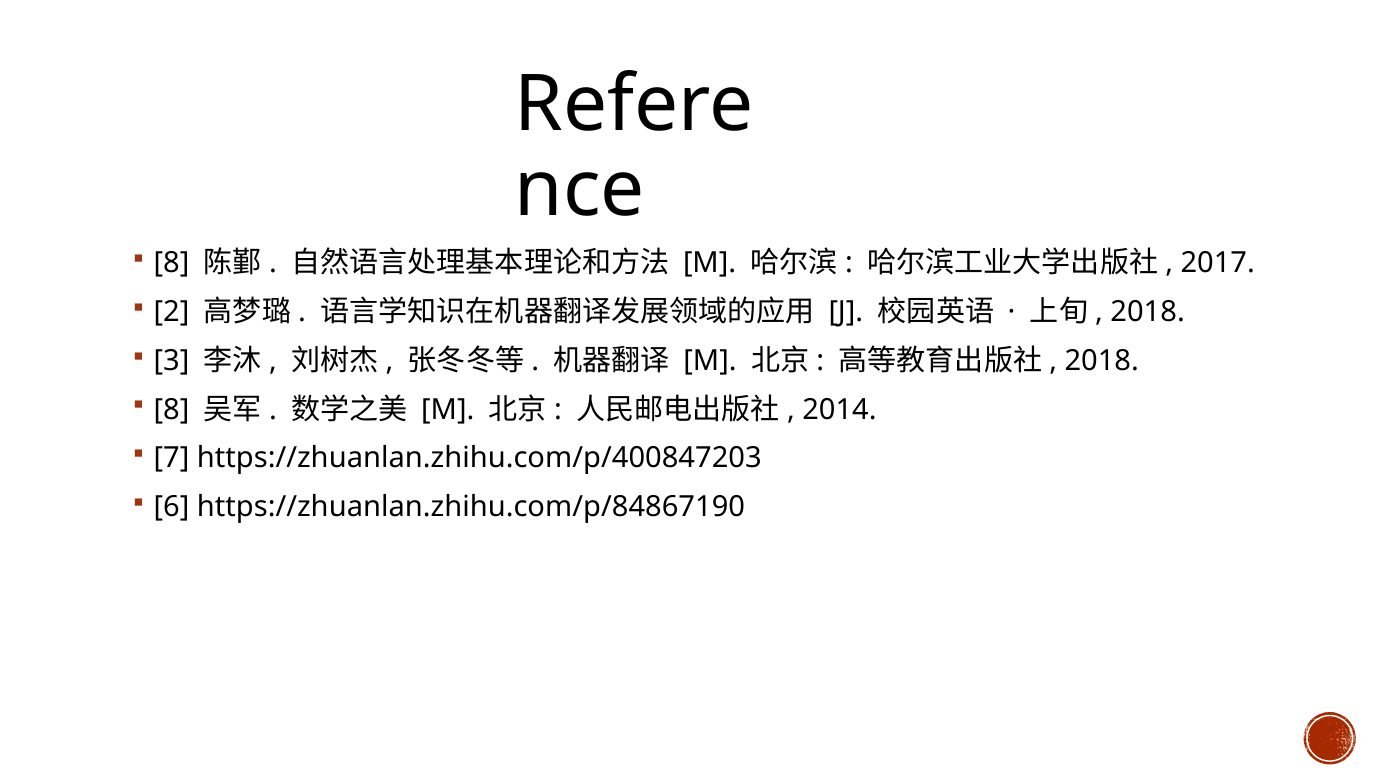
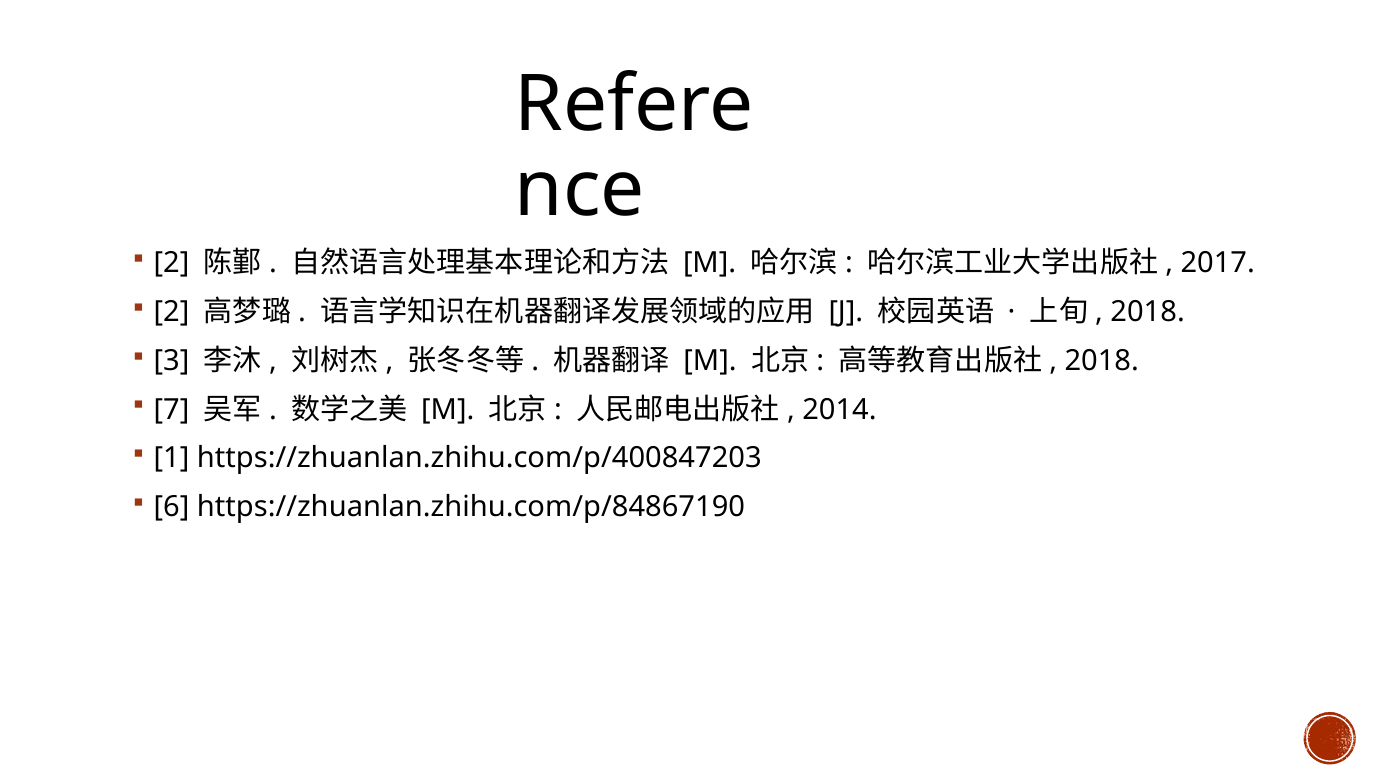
8 at (172, 263): 8 -> 2
8 at (172, 410): 8 -> 7
7: 7 -> 1
